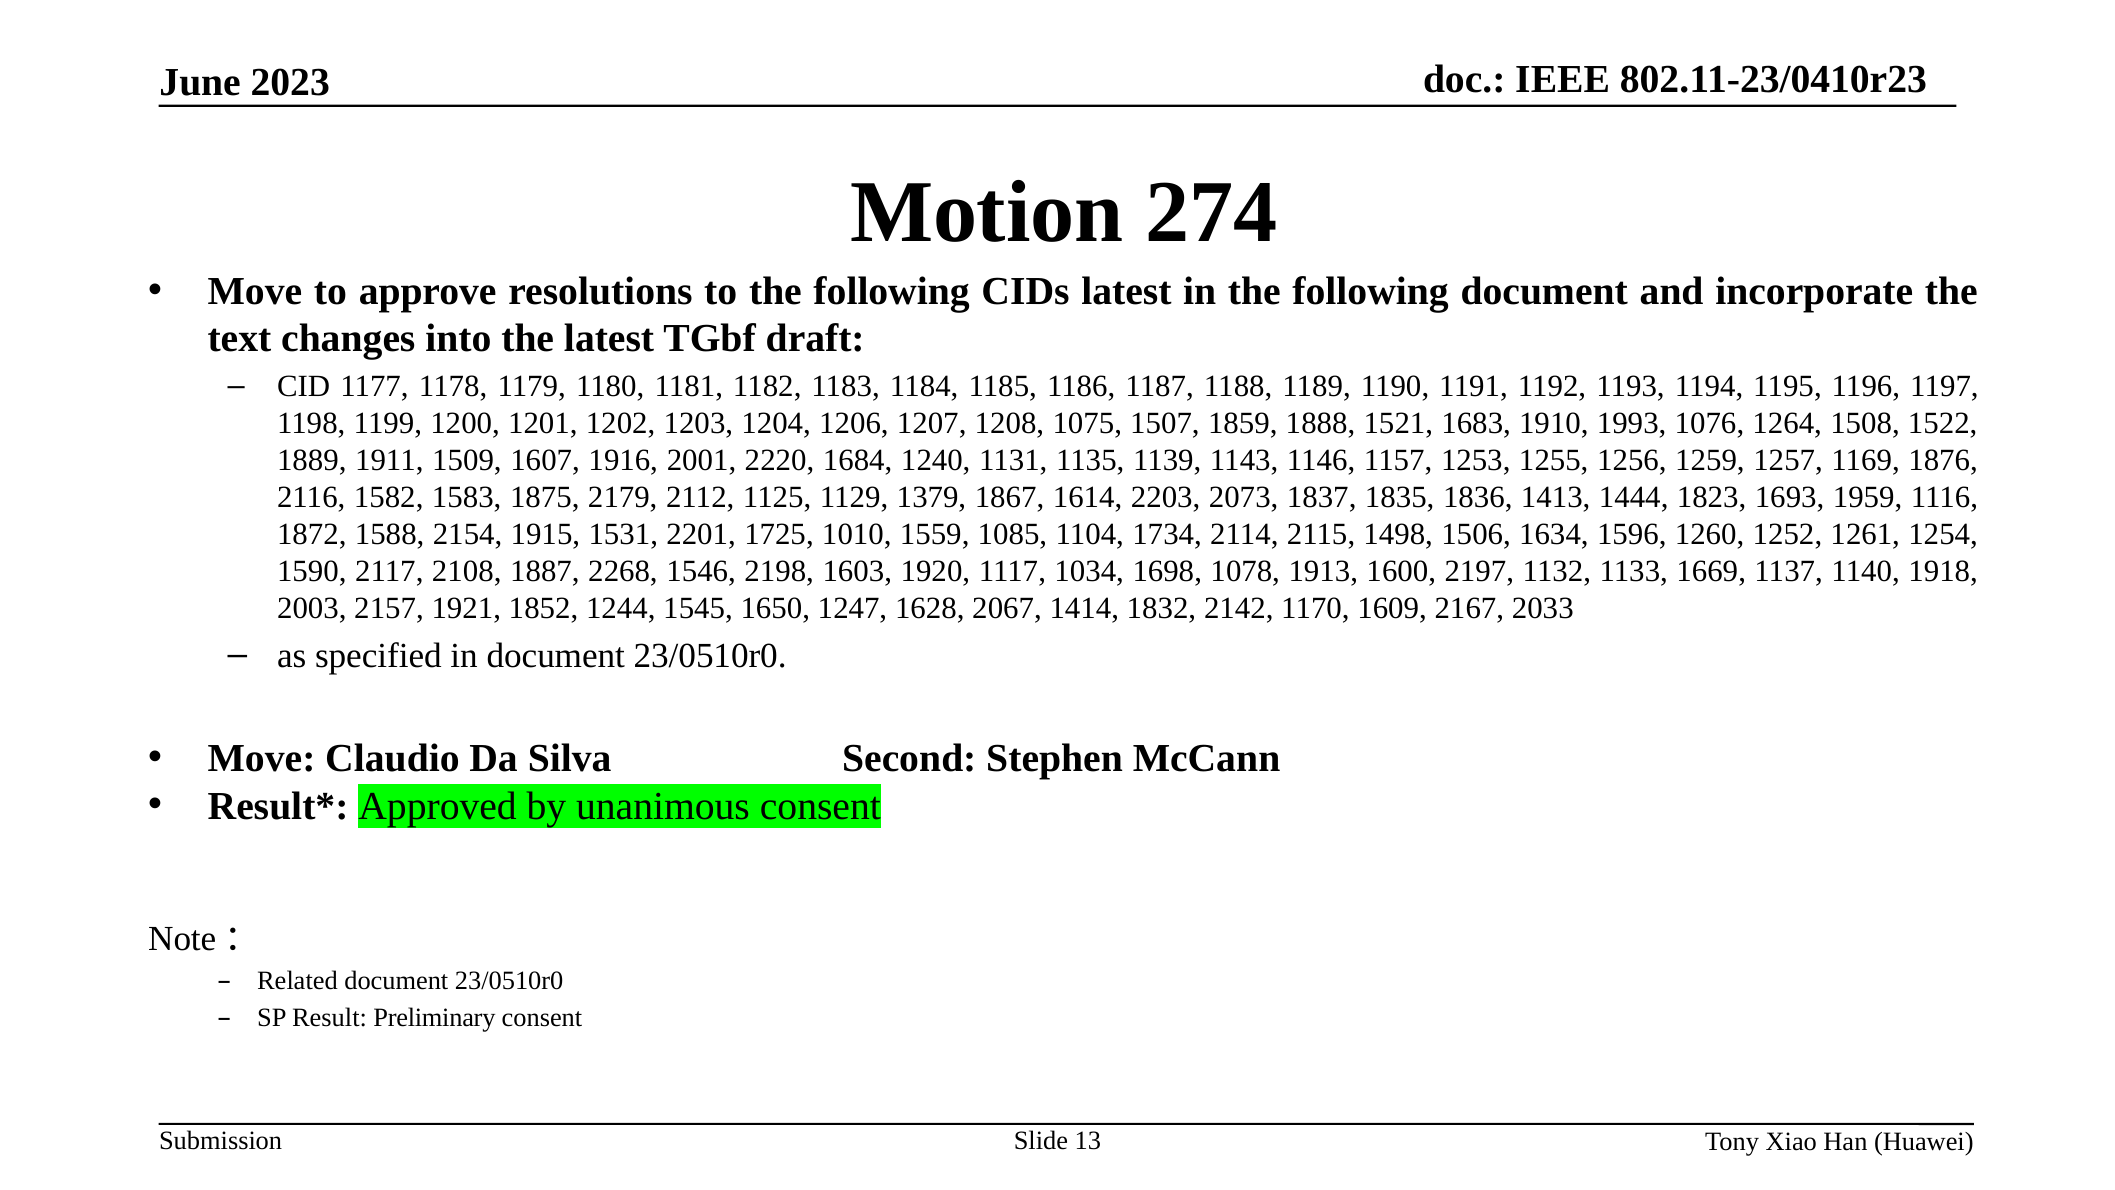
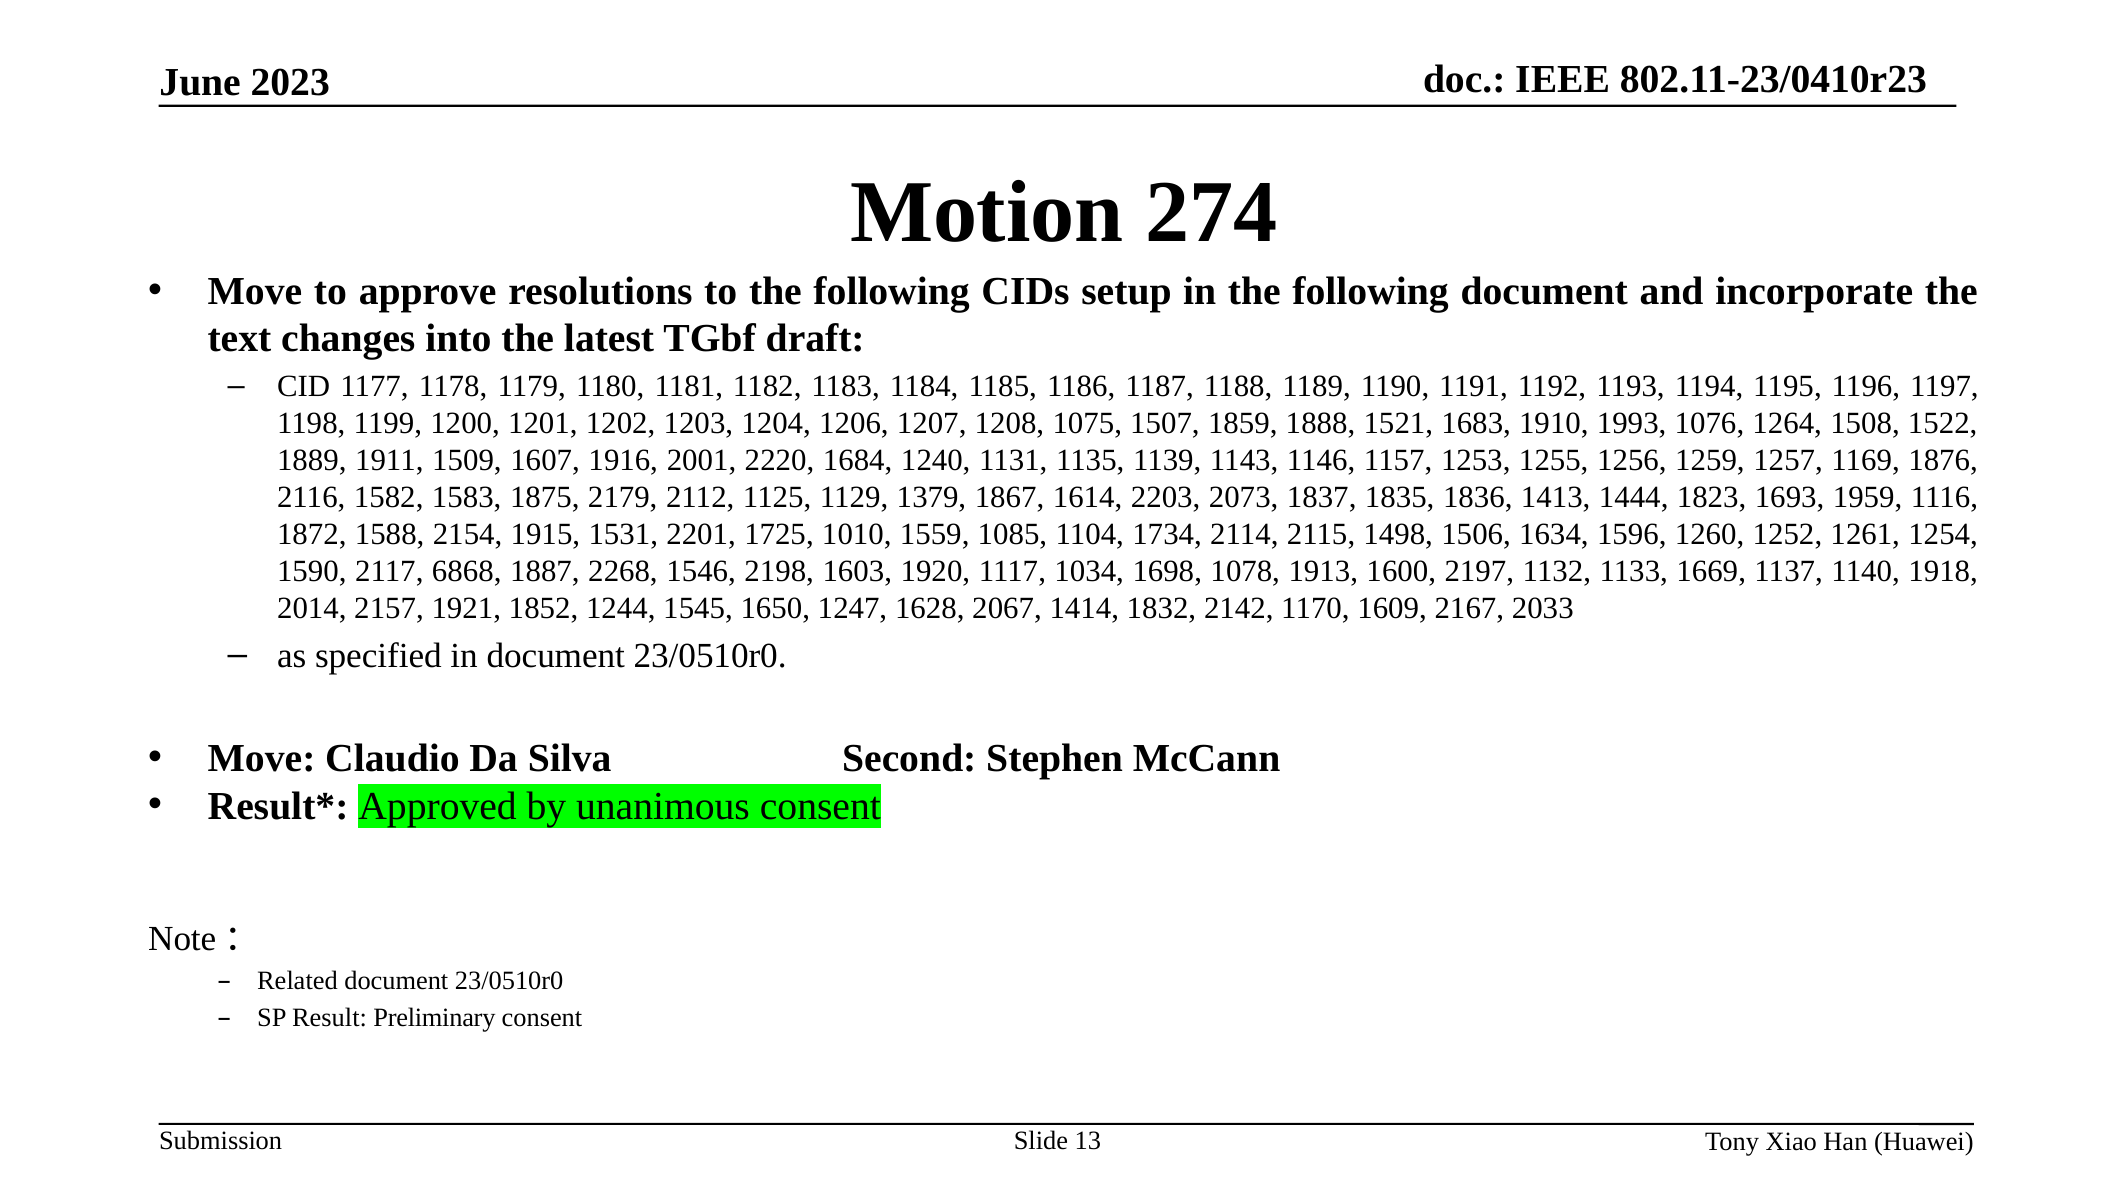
CIDs latest: latest -> setup
2108: 2108 -> 6868
2003: 2003 -> 2014
